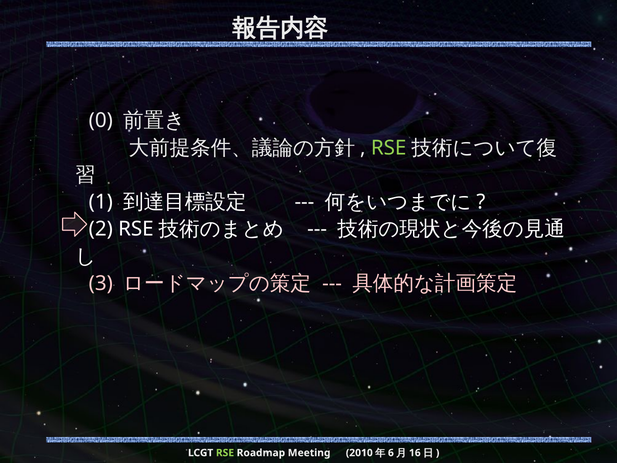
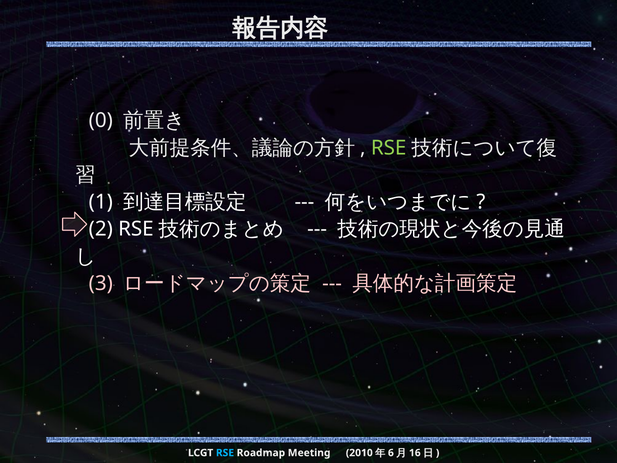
RSE at (225, 453) colour: light green -> light blue
